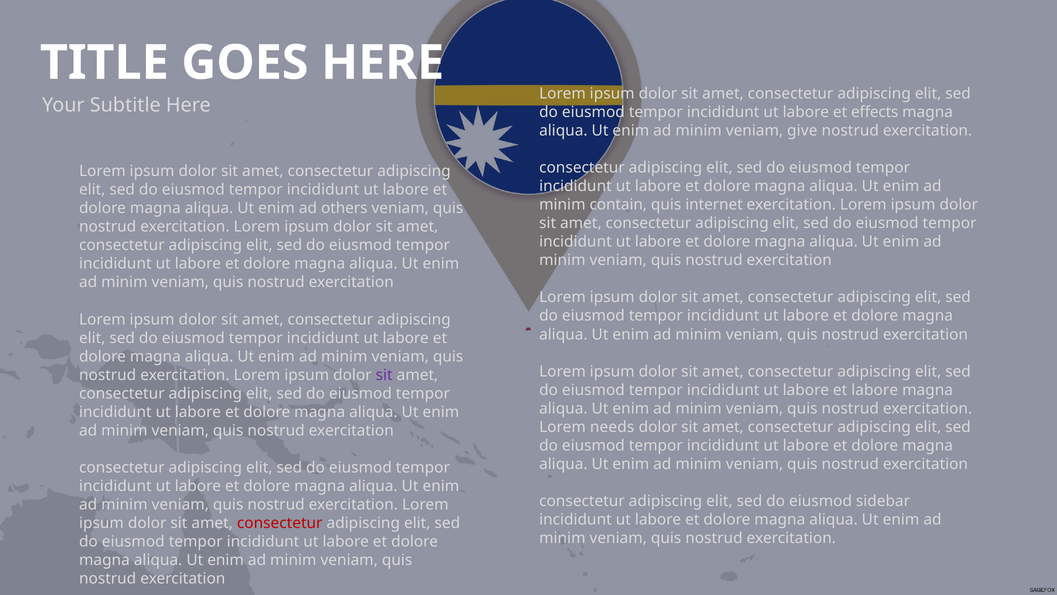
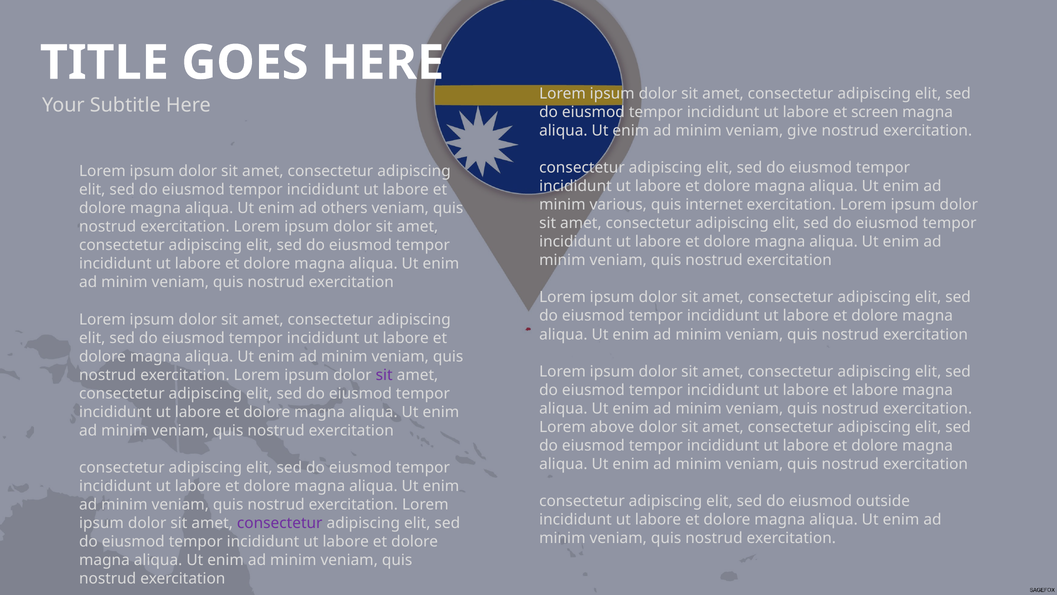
effects: effects -> screen
contain: contain -> various
needs: needs -> above
sidebar: sidebar -> outside
consectetur at (280, 523) colour: red -> purple
